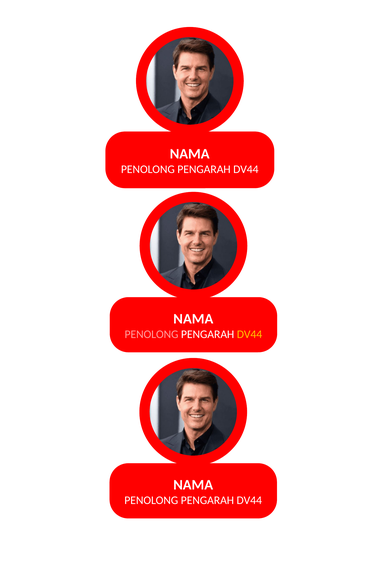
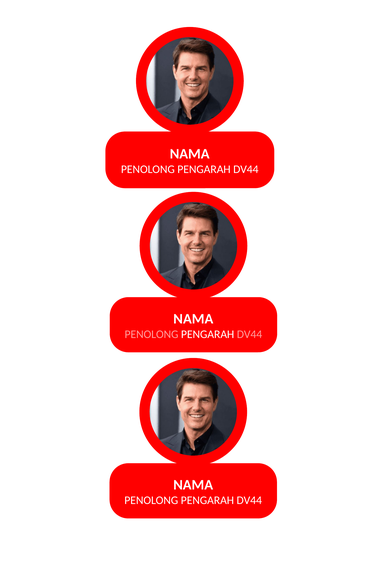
DV44 at (250, 334) colour: yellow -> pink
